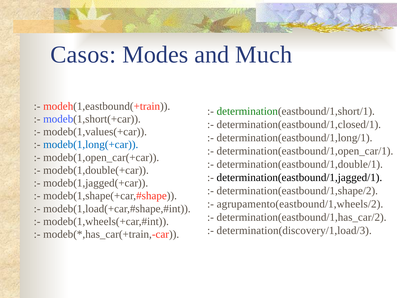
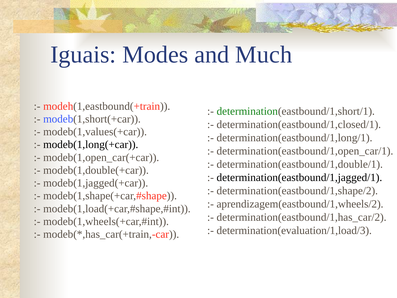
Casos: Casos -> Iguais
modeb(1,long(+car colour: blue -> black
agrupamento(eastbound/1,wheels/2: agrupamento(eastbound/1,wheels/2 -> aprendizagem(eastbound/1,wheels/2
determination(discovery/1,load/3: determination(discovery/1,load/3 -> determination(evaluation/1,load/3
